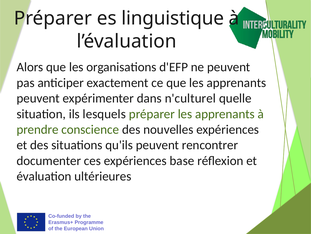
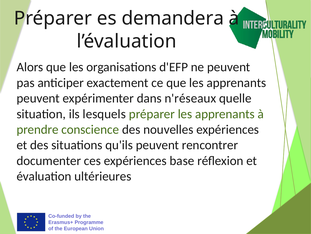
linguistique: linguistique -> demandera
n'culturel: n'culturel -> n'réseaux
